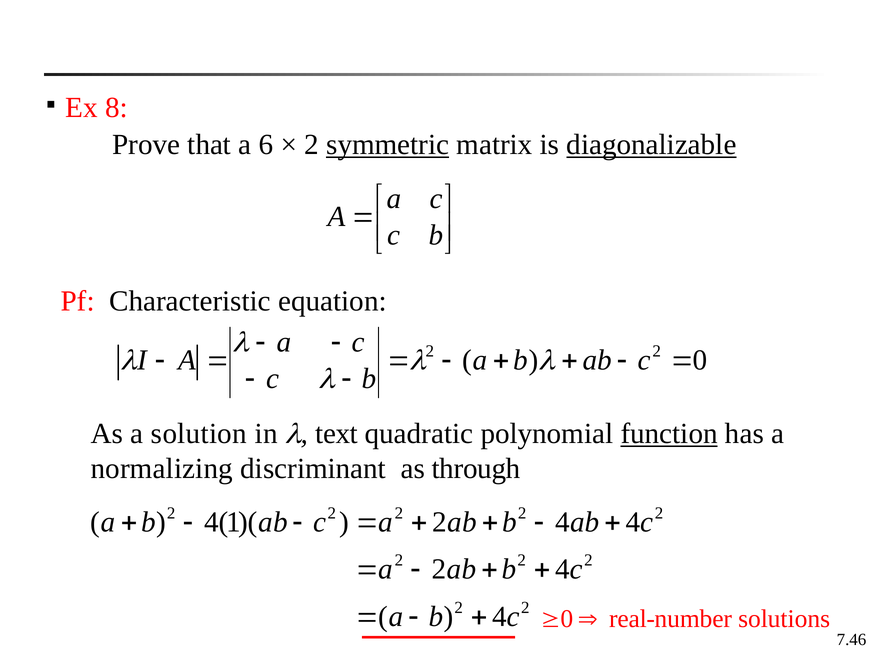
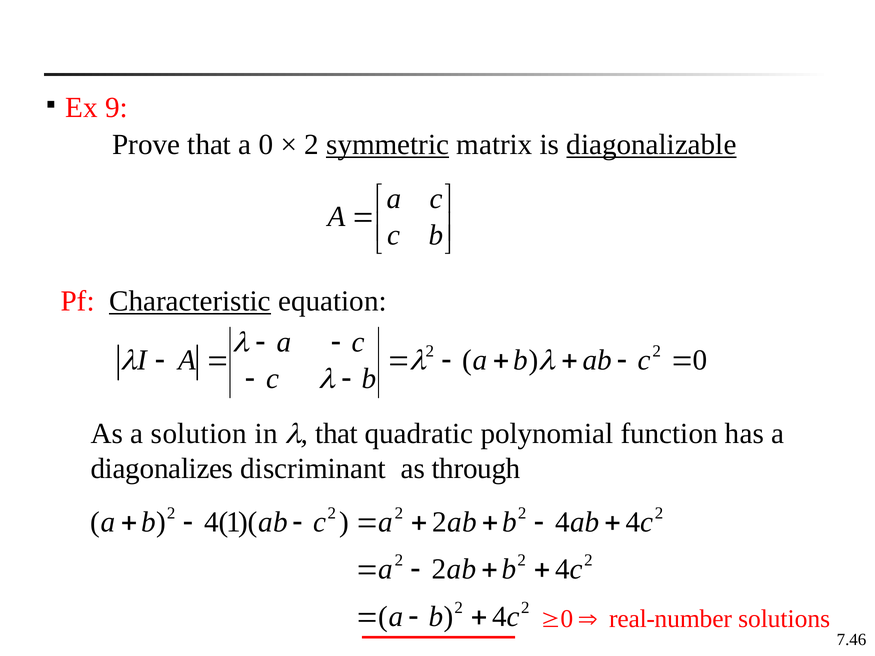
8: 8 -> 9
a 6: 6 -> 0
Characteristic underline: none -> present
text at (337, 434): text -> that
function underline: present -> none
normalizing: normalizing -> diagonalizes
